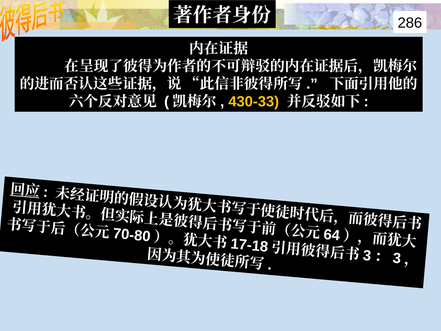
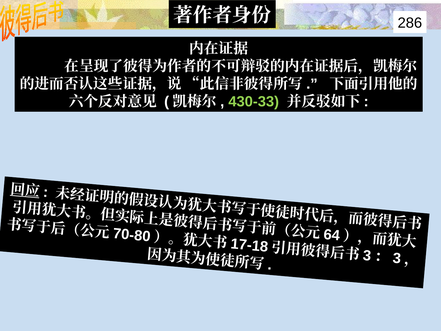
430-33 colour: yellow -> light green
